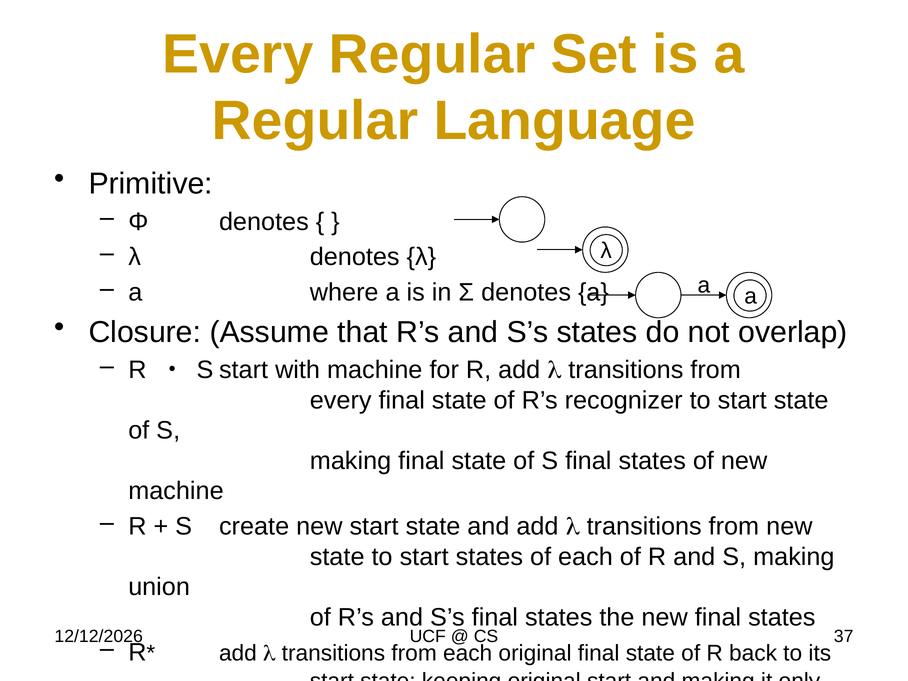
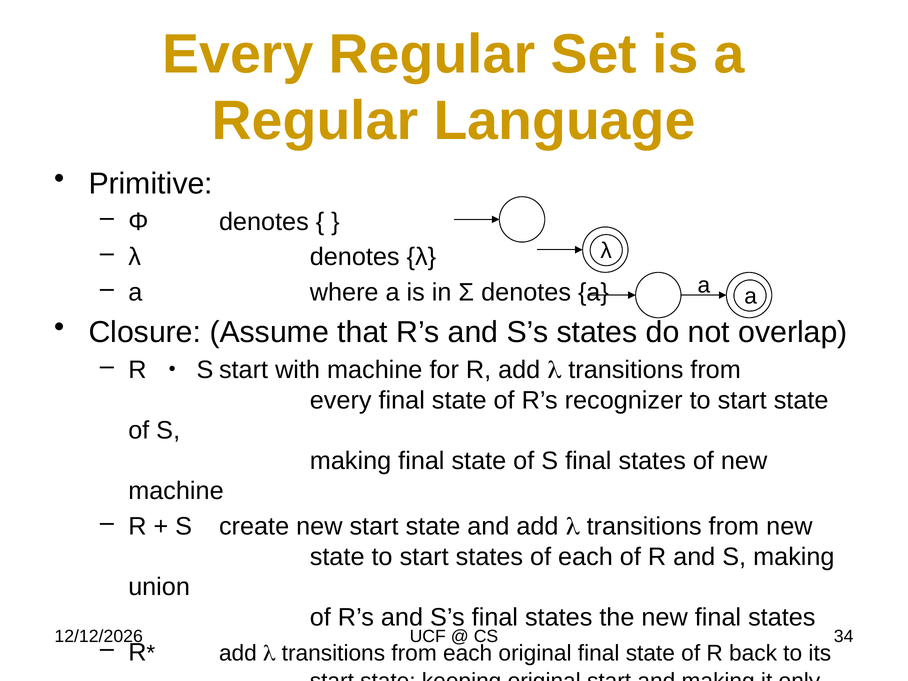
37: 37 -> 34
